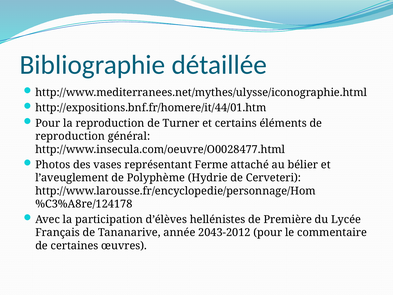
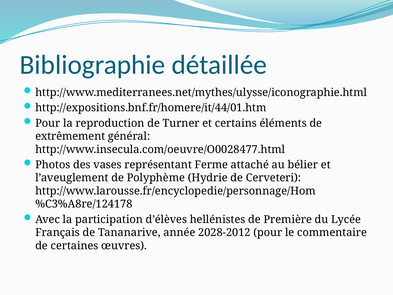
reproduction at (70, 136): reproduction -> extrêmement
2043-2012: 2043-2012 -> 2028-2012
